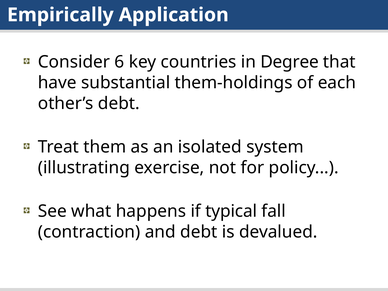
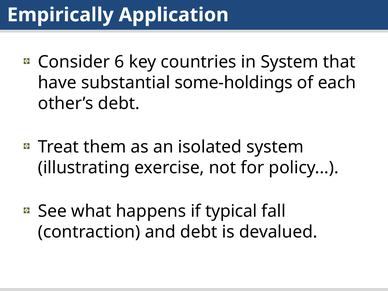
in Degree: Degree -> System
them-holdings: them-holdings -> some-holdings
